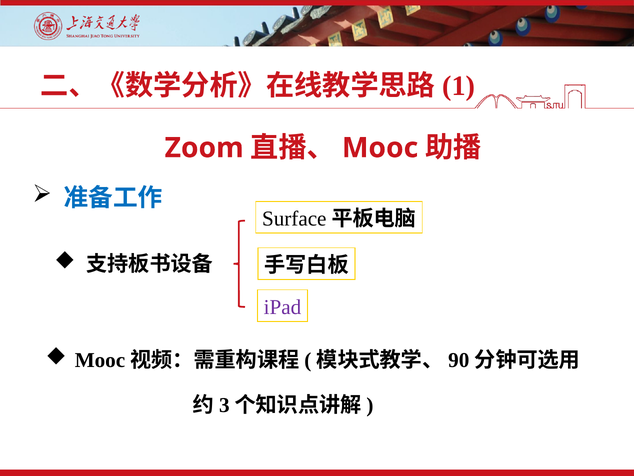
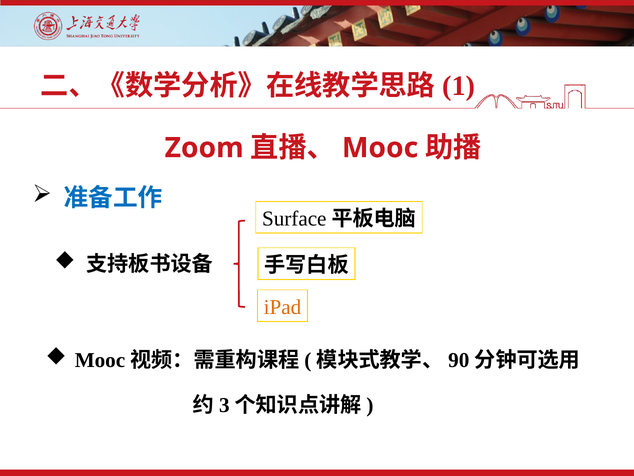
iPad colour: purple -> orange
